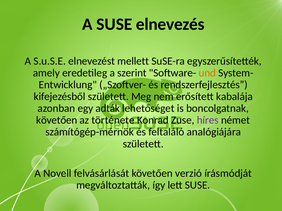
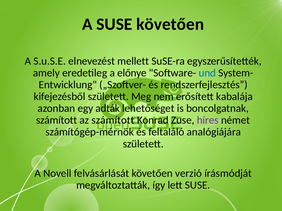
SUSE elnevezés: elnevezés -> követően
szerint: szerint -> előnye
und colour: orange -> blue
követően at (57, 120): követően -> számított
az története: története -> számított
